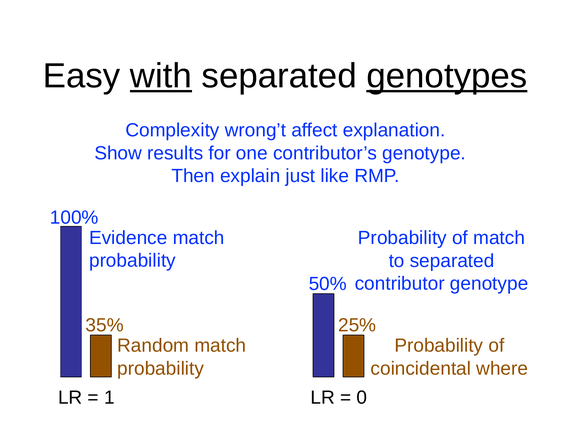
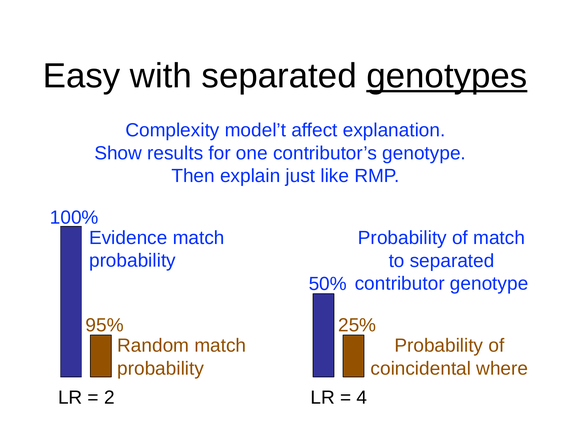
with underline: present -> none
wrong’t: wrong’t -> model’t
35%: 35% -> 95%
1: 1 -> 2
0: 0 -> 4
